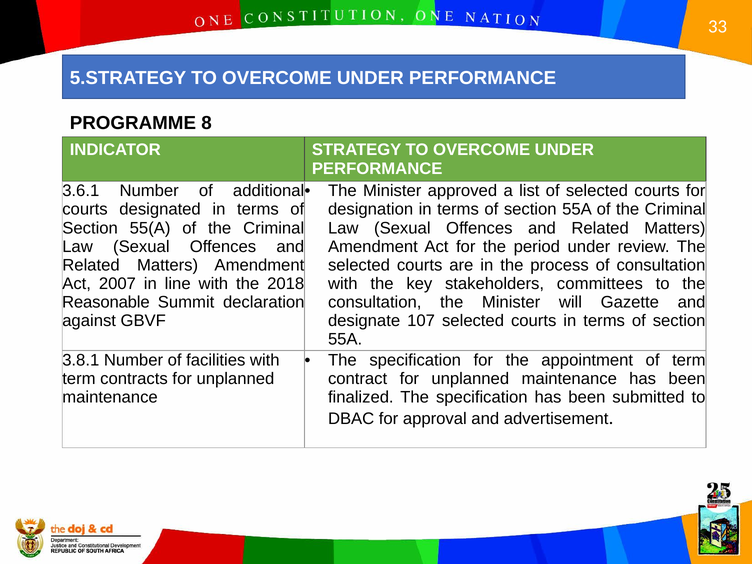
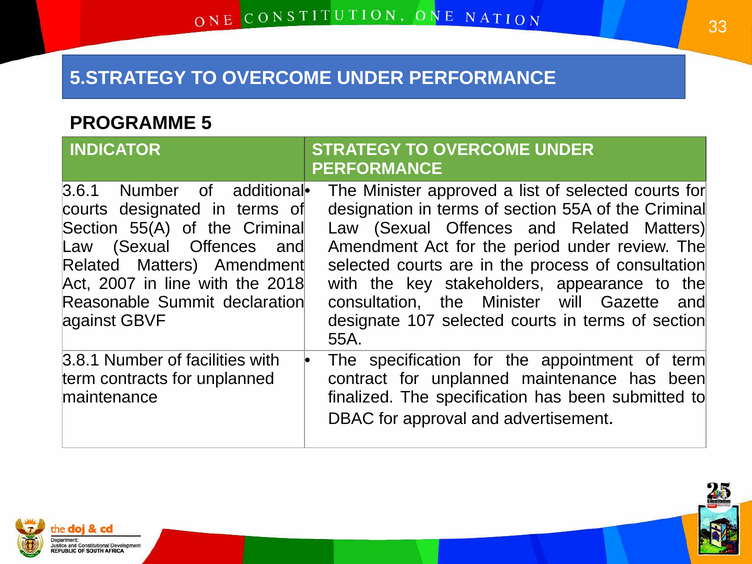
8: 8 -> 5
committees: committees -> appearance
